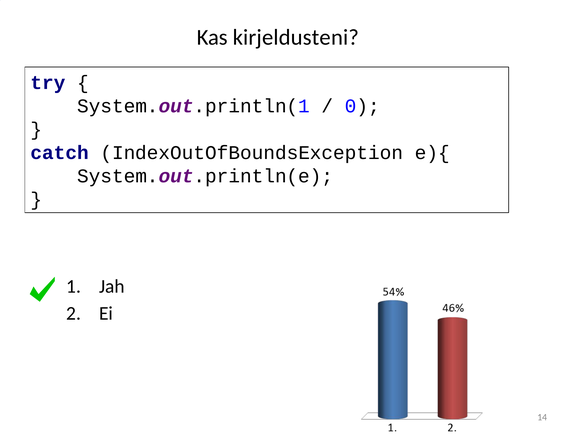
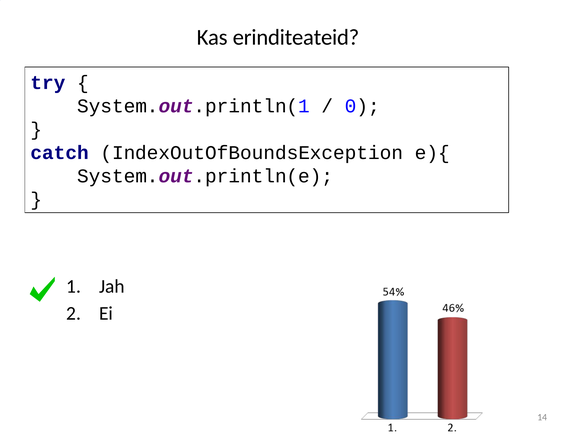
kirjeldusteni: kirjeldusteni -> erinditeateid
